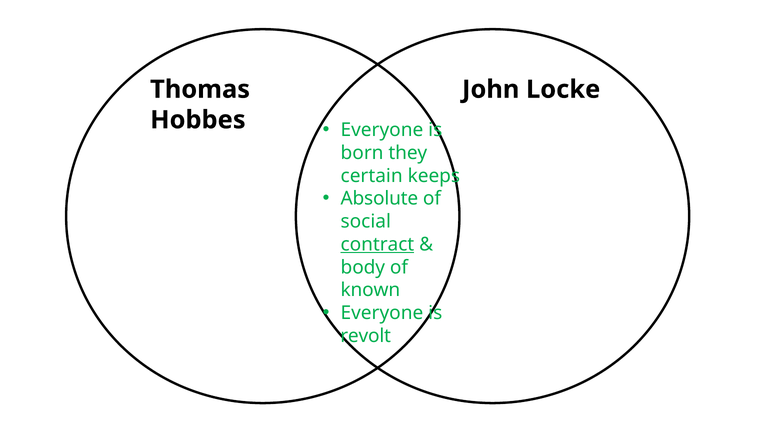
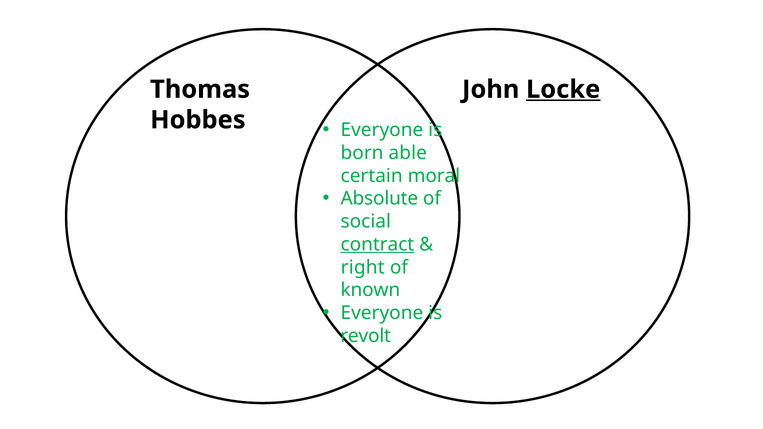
Locke underline: none -> present
they: they -> able
keeps: keeps -> moral
body: body -> right
